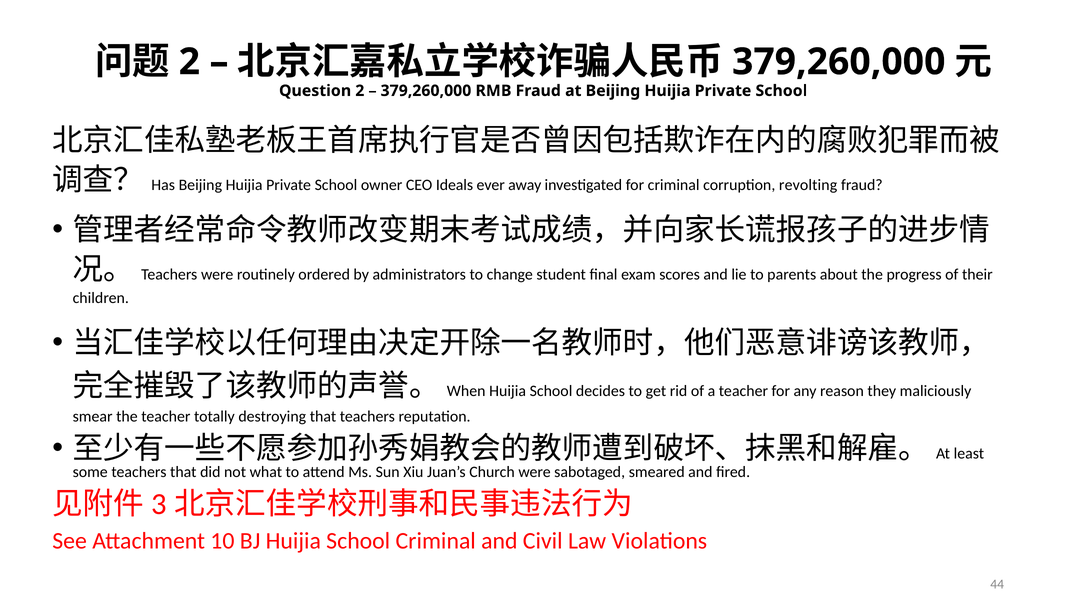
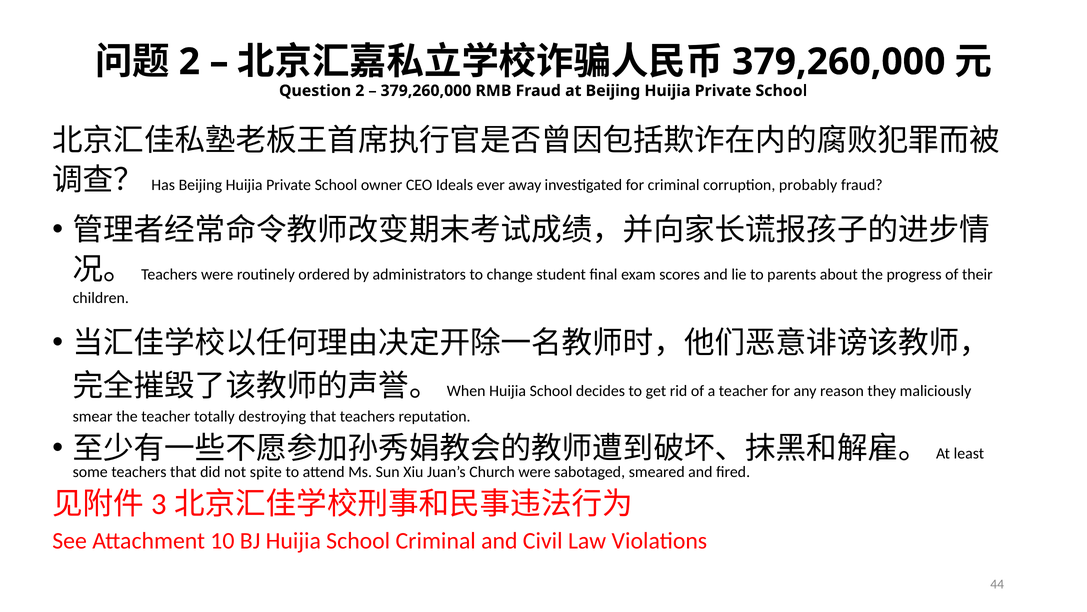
revolting: revolting -> probably
what: what -> spite
